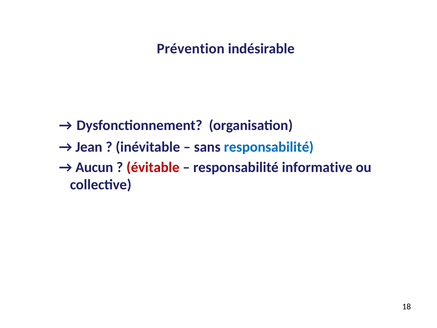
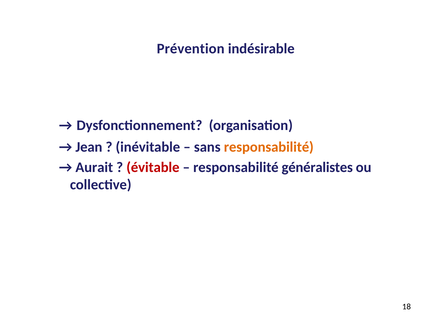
responsabilité at (269, 147) colour: blue -> orange
Aucun: Aucun -> Aurait
informative: informative -> généralistes
